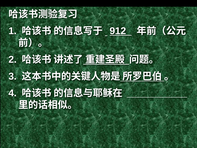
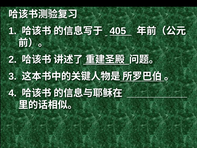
912: 912 -> 405
